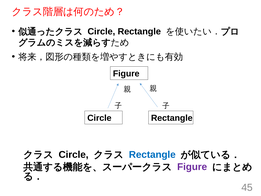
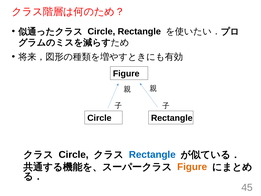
Figure at (192, 167) colour: purple -> orange
